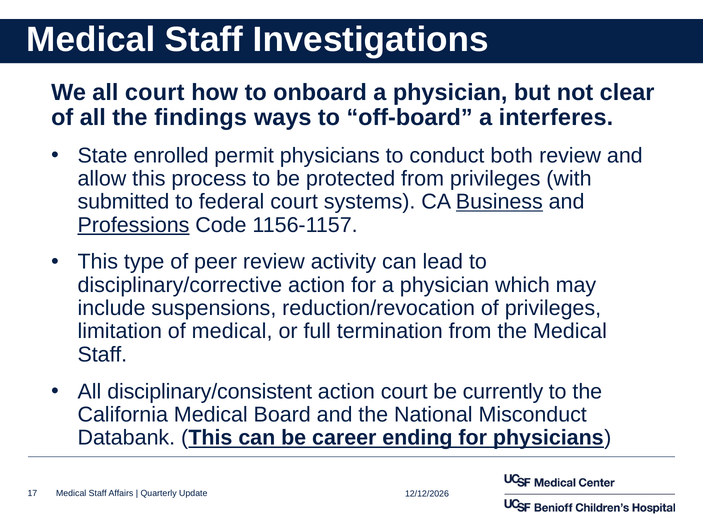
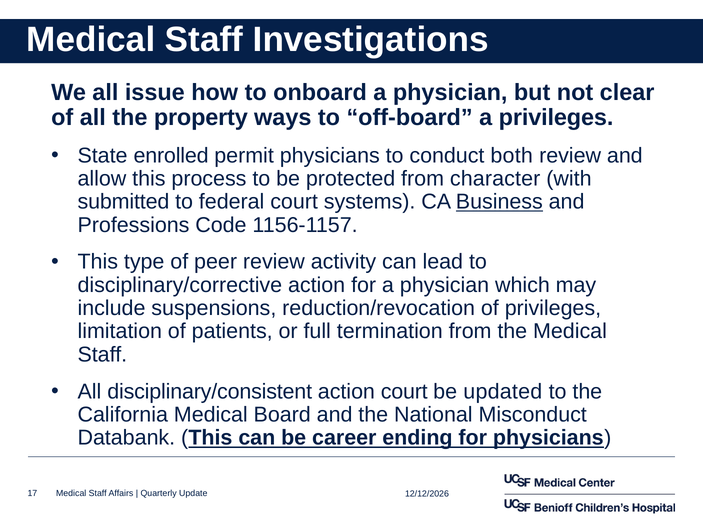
all court: court -> issue
findings: findings -> property
a interferes: interferes -> privileges
from privileges: privileges -> character
Professions underline: present -> none
of medical: medical -> patients
currently: currently -> updated
